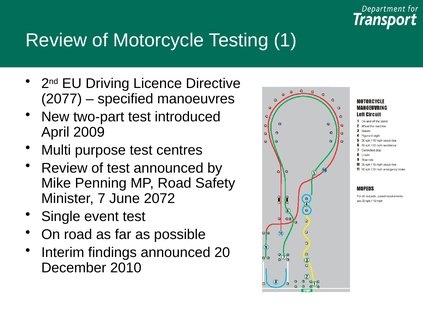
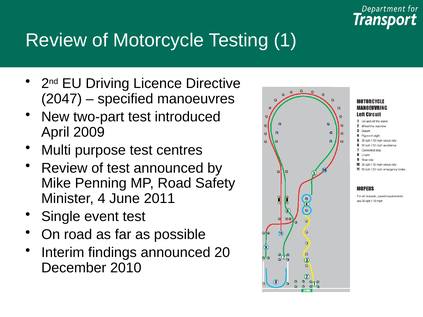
2077: 2077 -> 2047
7: 7 -> 4
2072: 2072 -> 2011
